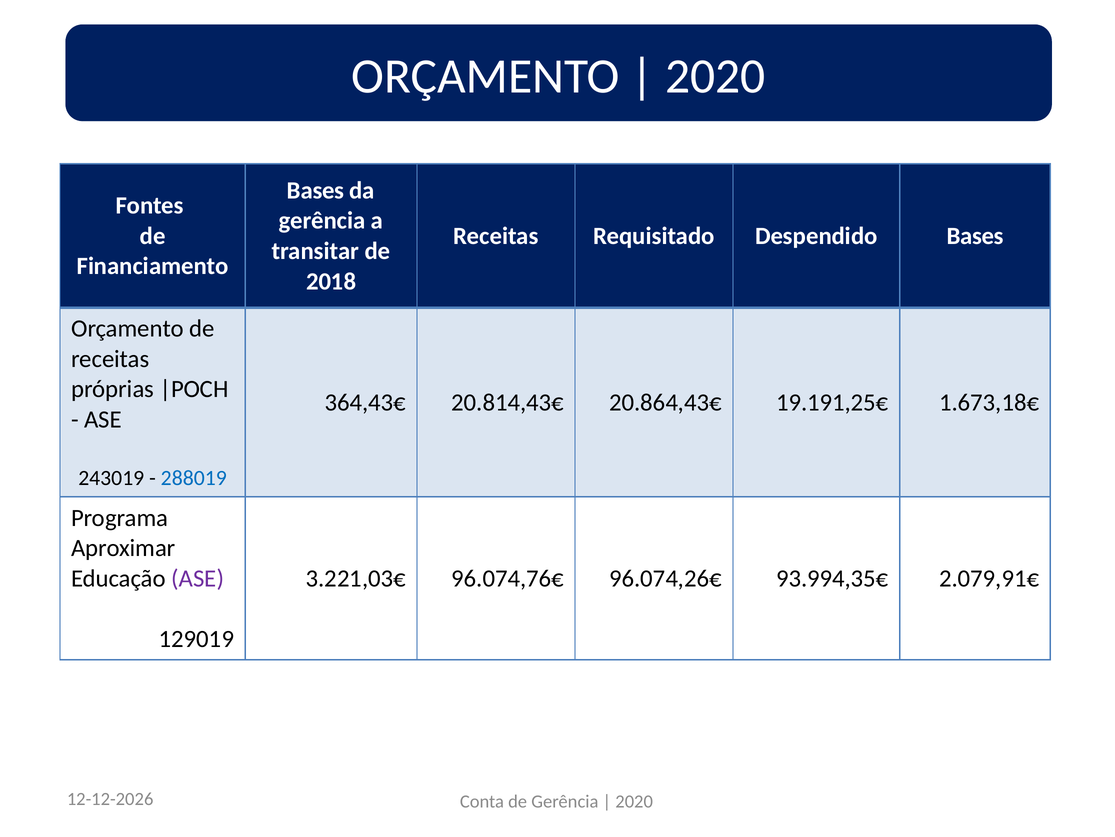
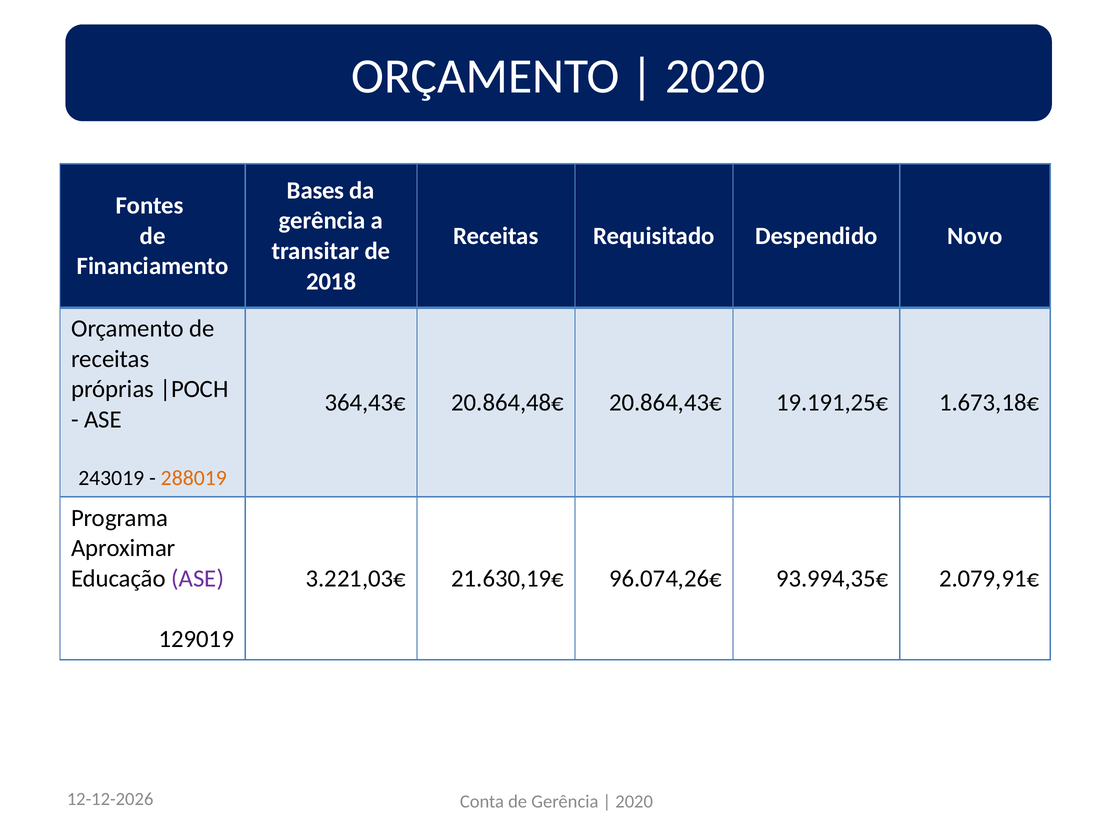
Despendido Bases: Bases -> Novo
20.814,43€: 20.814,43€ -> 20.864,48€
288019 colour: blue -> orange
96.074,76€: 96.074,76€ -> 21.630,19€
